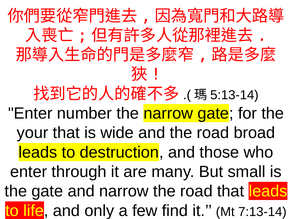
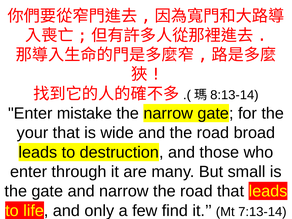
5:13-14: 5:13-14 -> 8:13-14
number: number -> mistake
